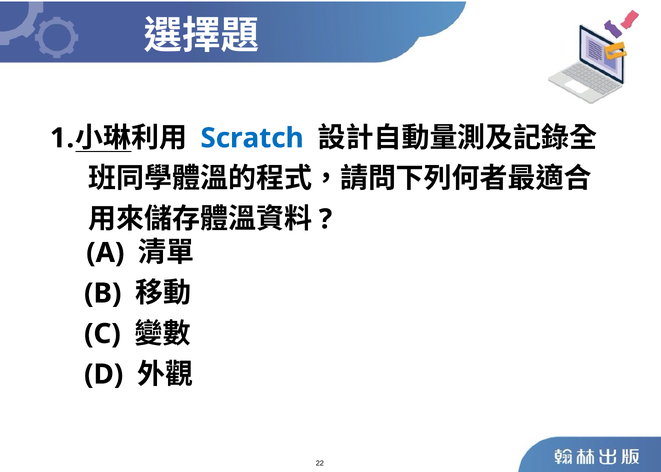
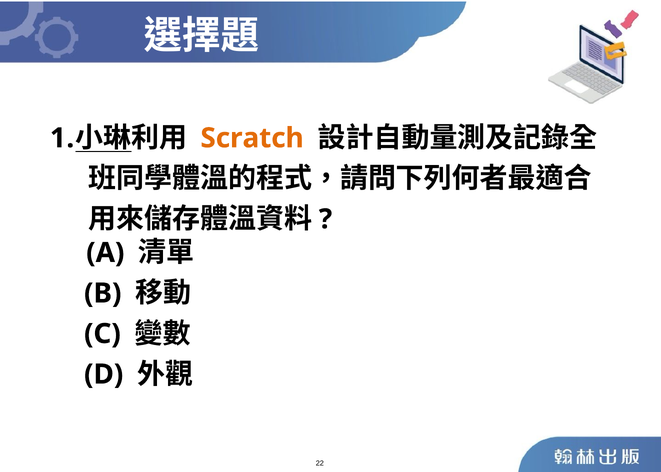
Scratch colour: blue -> orange
